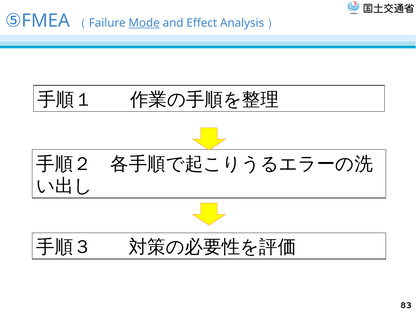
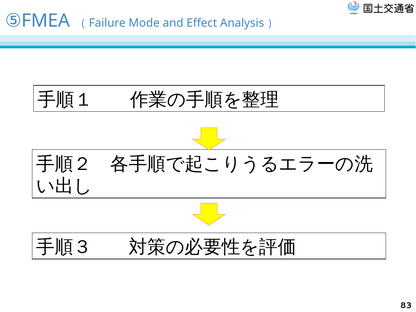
Mode underline: present -> none
